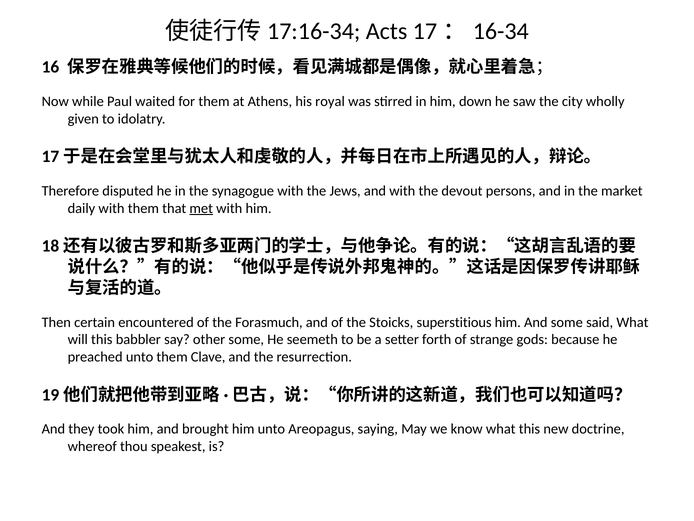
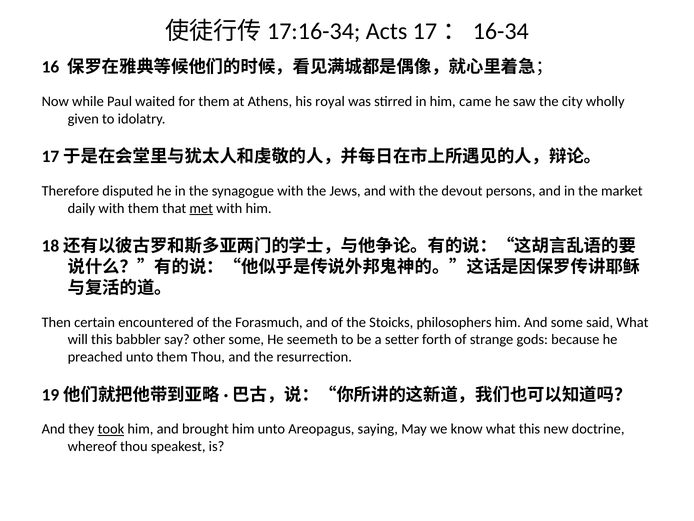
down: down -> came
superstitious: superstitious -> philosophers
them Clave: Clave -> Thou
took underline: none -> present
